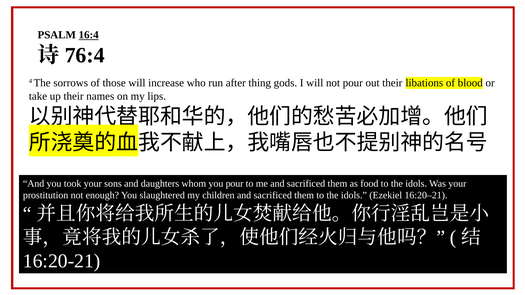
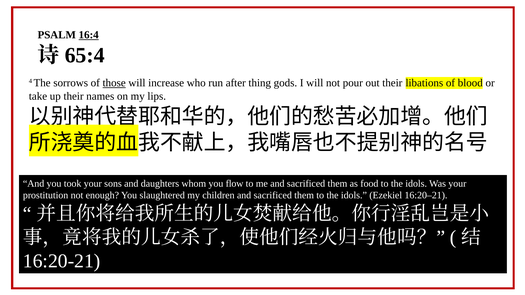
76:4: 76:4 -> 65:4
those underline: none -> present
you pour: pour -> flow
